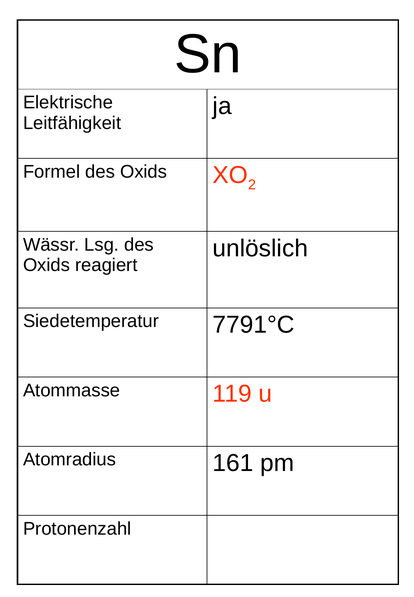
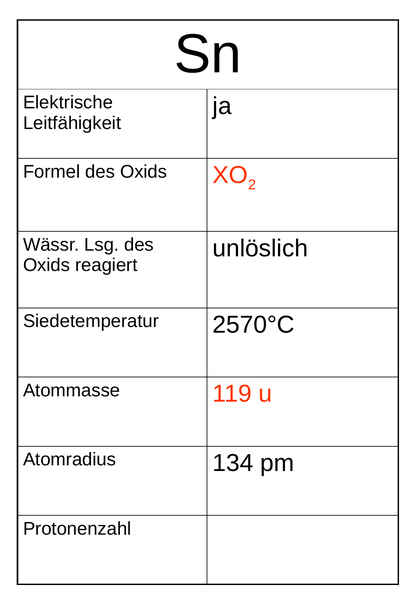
7791°C: 7791°C -> 2570°C
161: 161 -> 134
